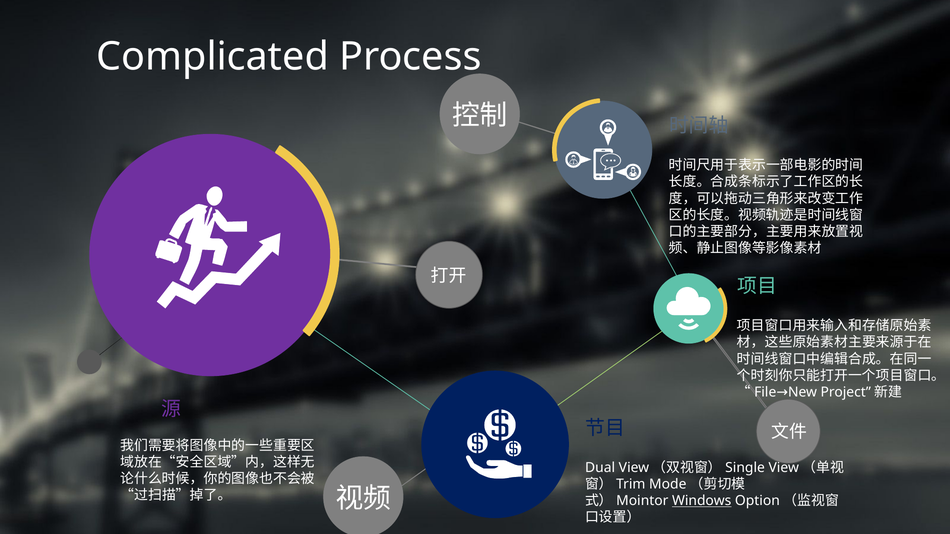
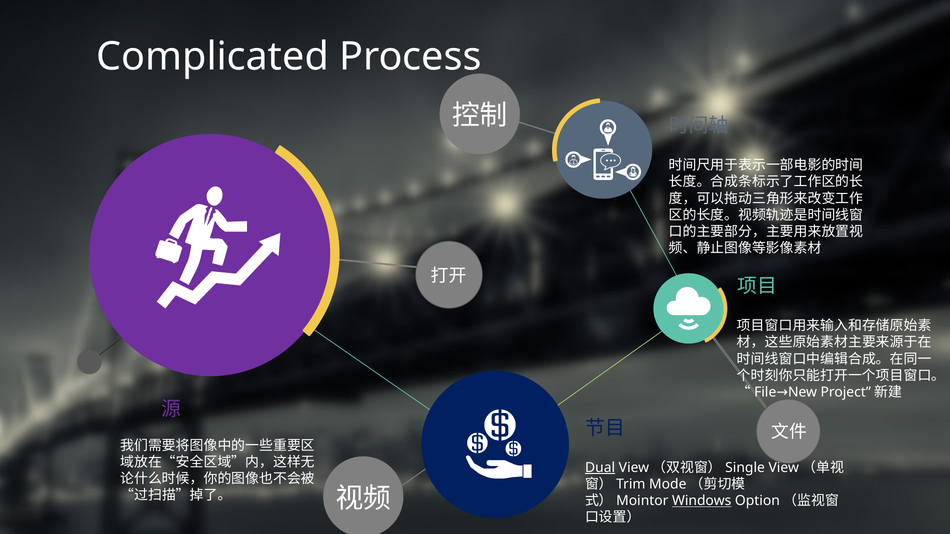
Dual underline: none -> present
